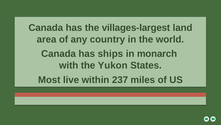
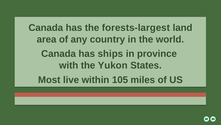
villages-largest: villages-largest -> forests-largest
monarch: monarch -> province
237: 237 -> 105
